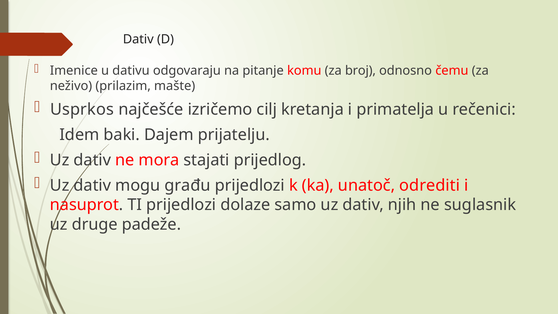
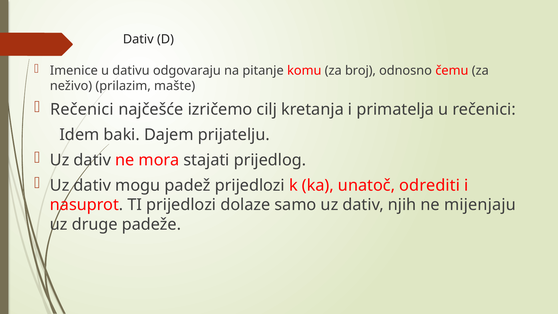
Usprkos at (82, 109): Usprkos -> Rečenici
građu: građu -> padež
suglasnik: suglasnik -> mijenjaju
